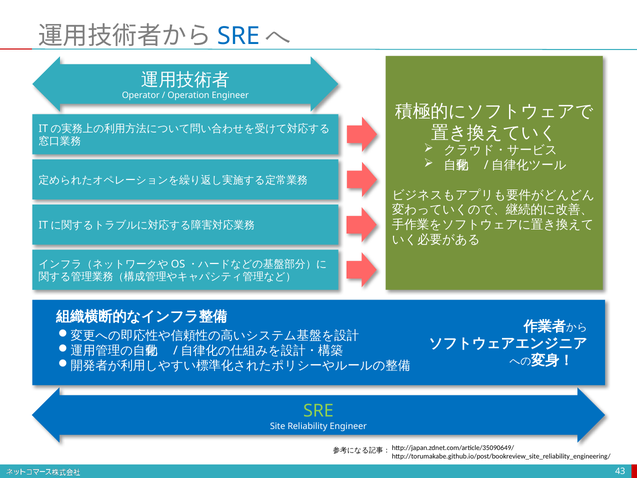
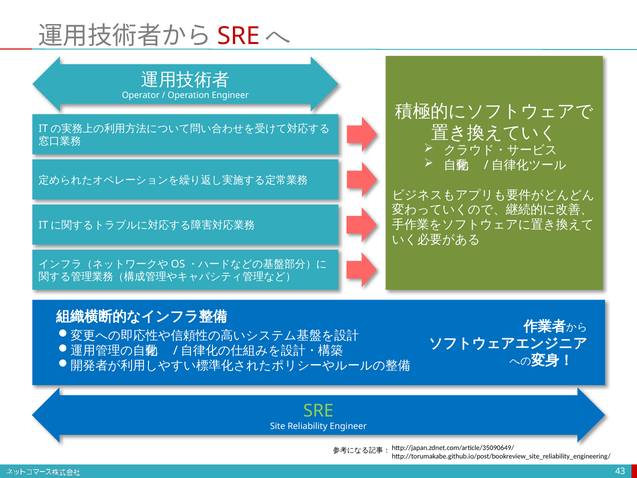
SRE at (239, 36) colour: blue -> red
